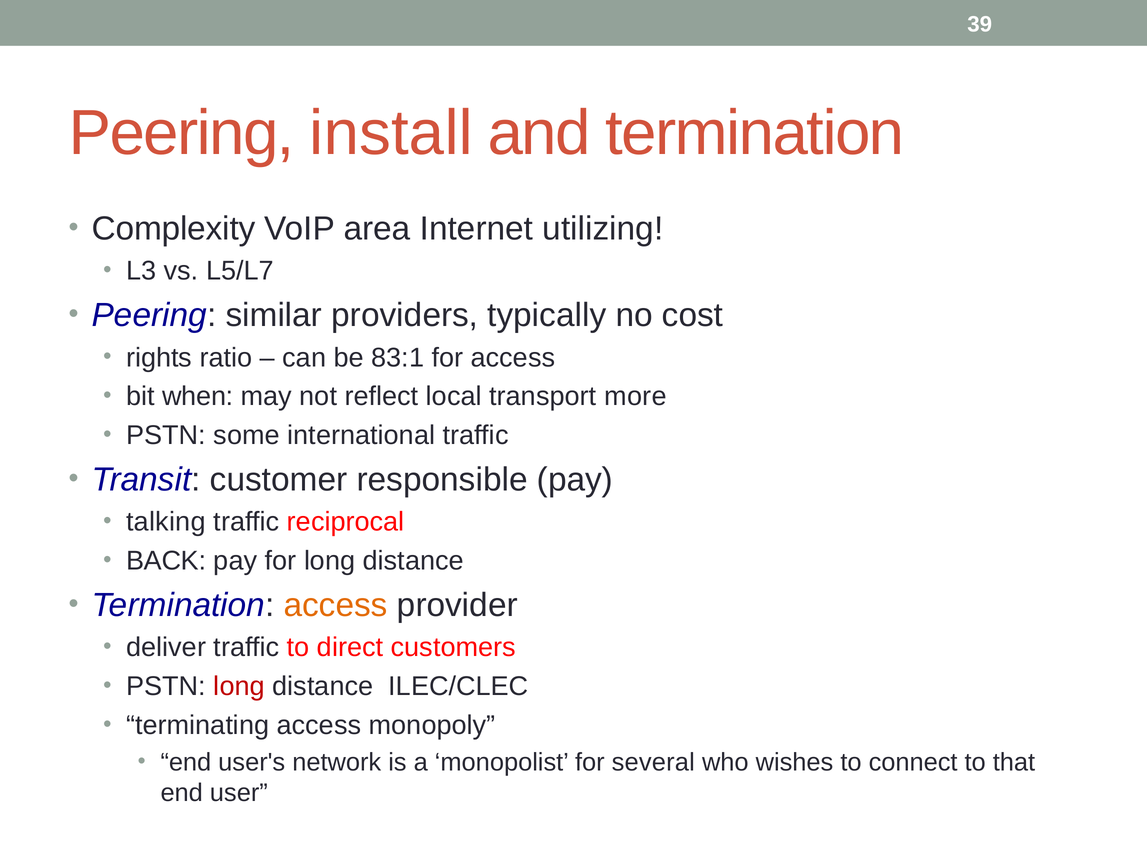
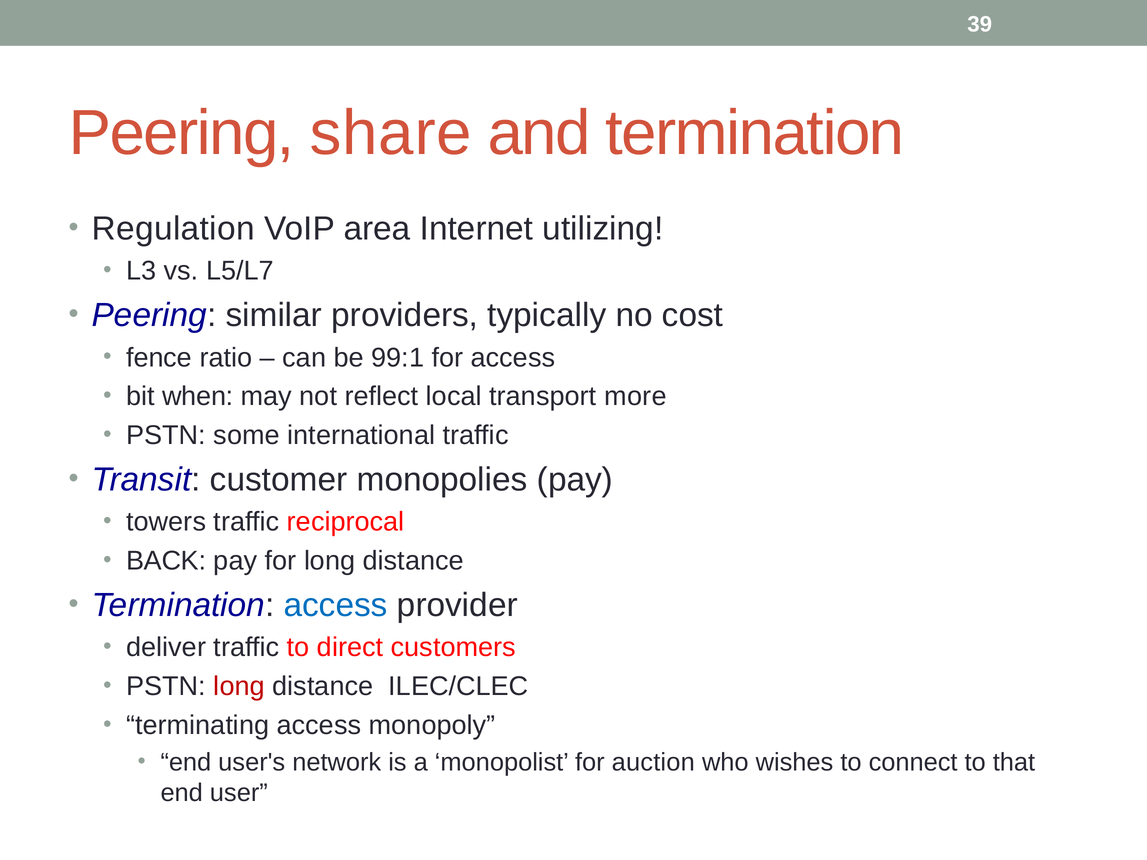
install: install -> share
Complexity: Complexity -> Regulation
rights: rights -> fence
83:1: 83:1 -> 99:1
responsible: responsible -> monopolies
talking: talking -> towers
access at (336, 605) colour: orange -> blue
several: several -> auction
